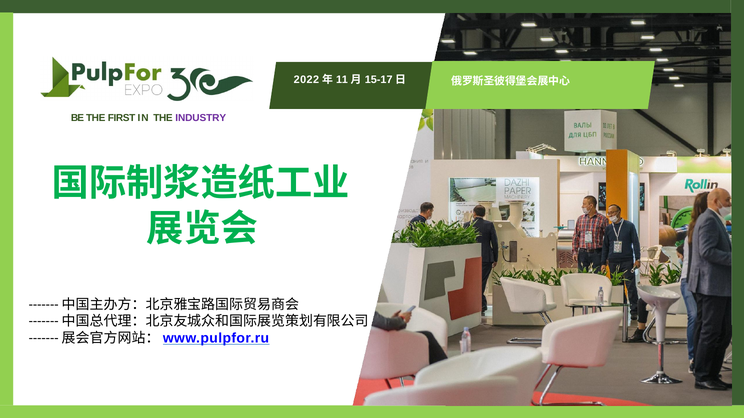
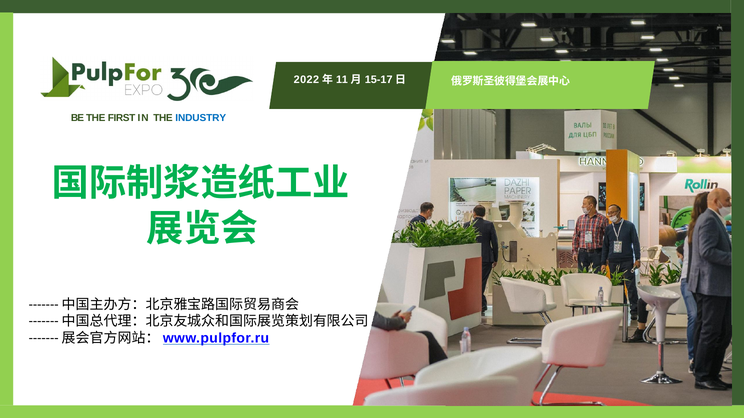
INDUSTRY colour: purple -> blue
